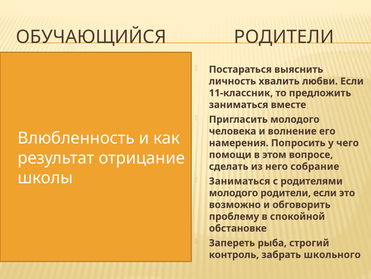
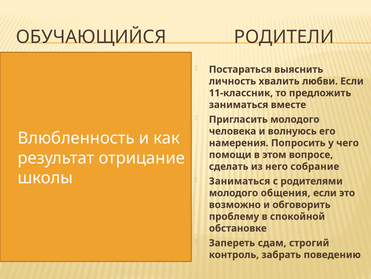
волнение: волнение -> волнуюсь
молодого родители: родители -> общения
рыба: рыба -> сдам
школьного: школьного -> поведению
